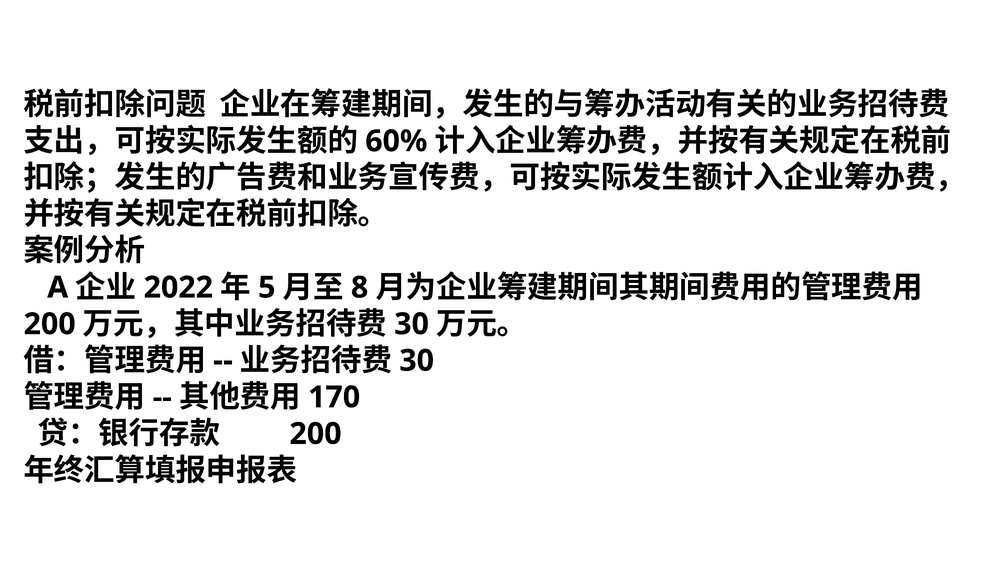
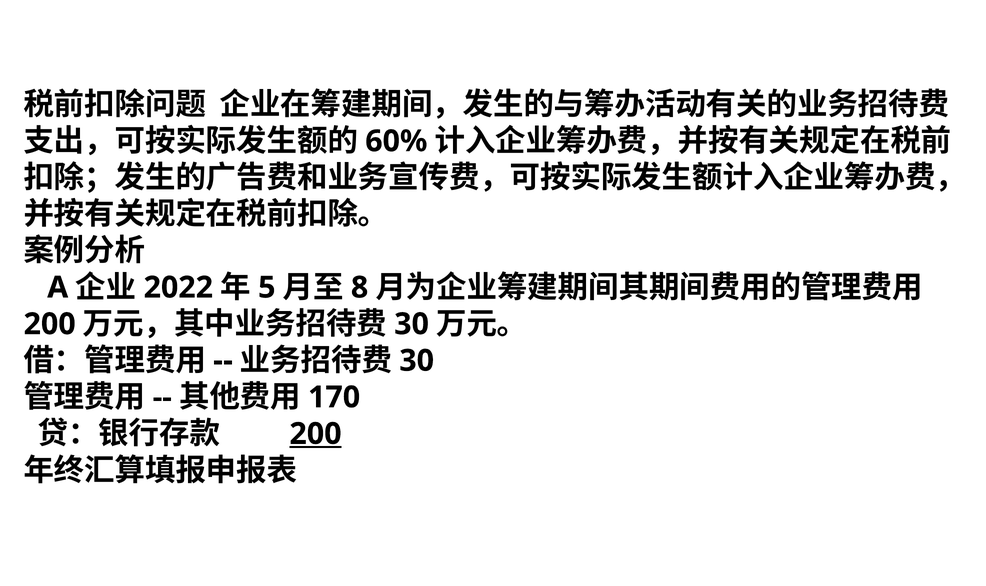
200 at (315, 433) underline: none -> present
